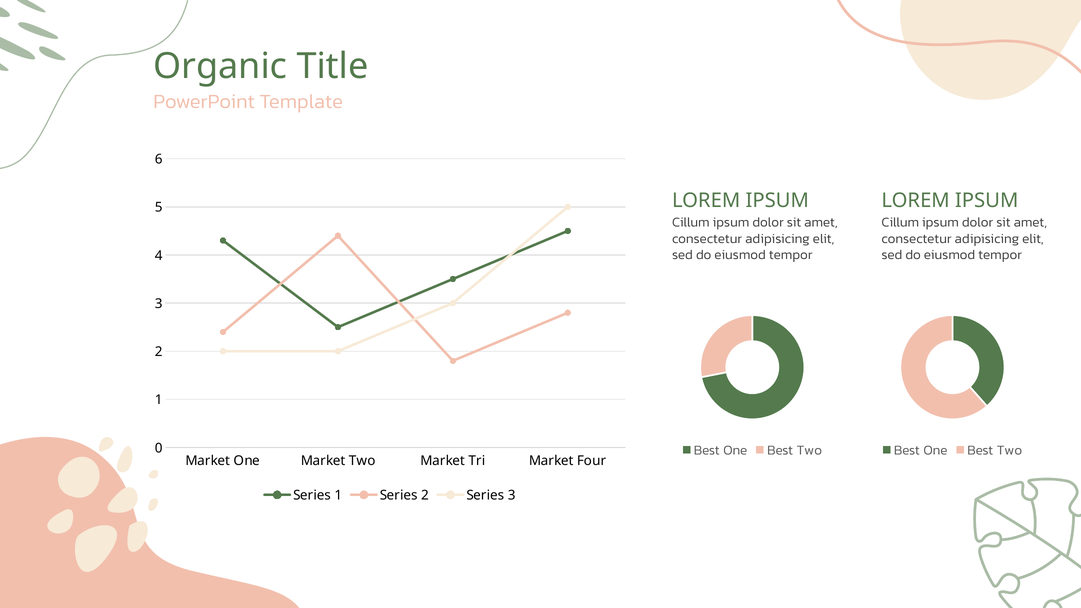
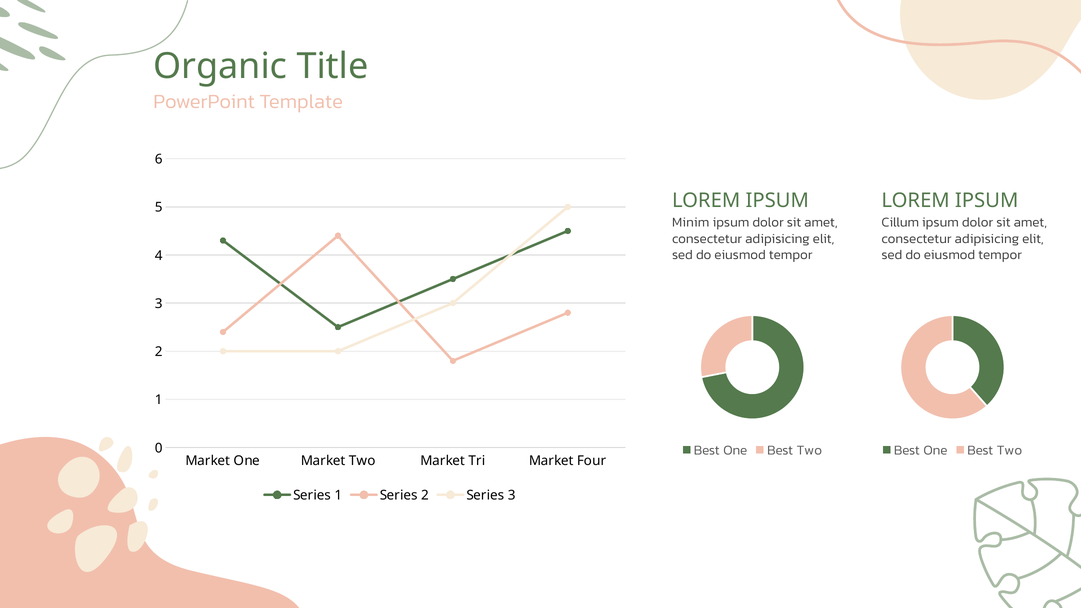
Cillum at (691, 222): Cillum -> Minim
